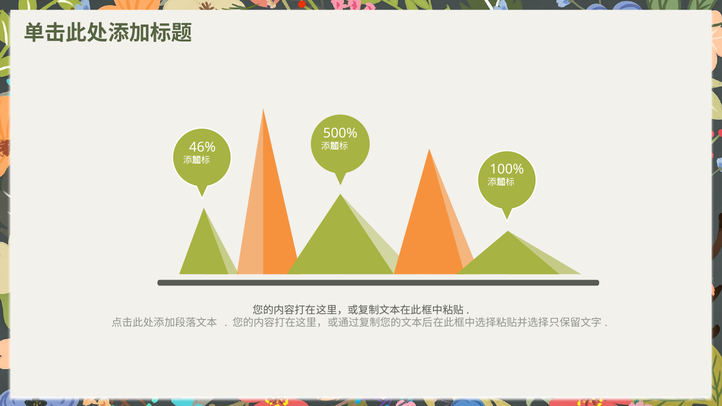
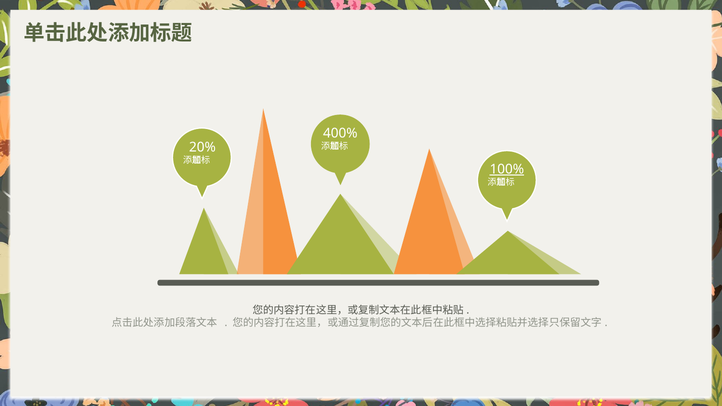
500%: 500% -> 400%
46%: 46% -> 20%
100% underline: none -> present
